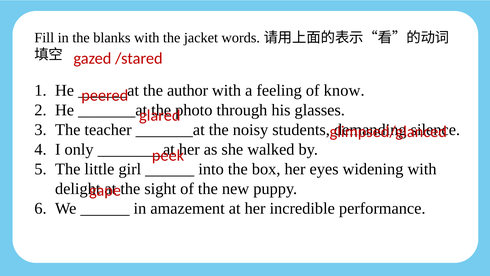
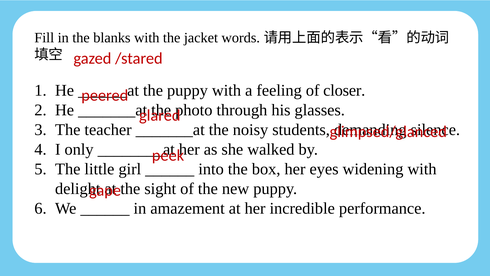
the author: author -> puppy
know: know -> closer
